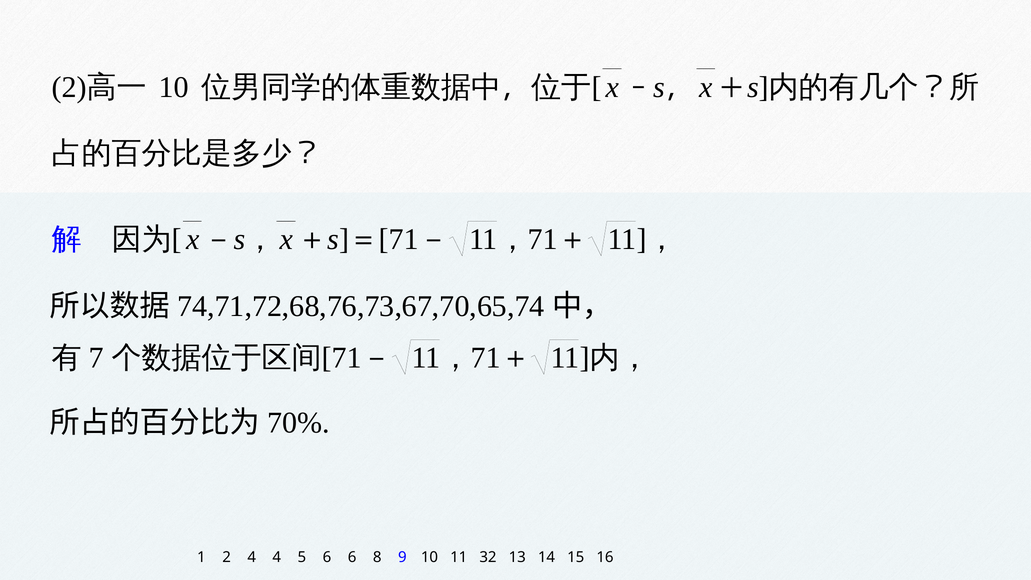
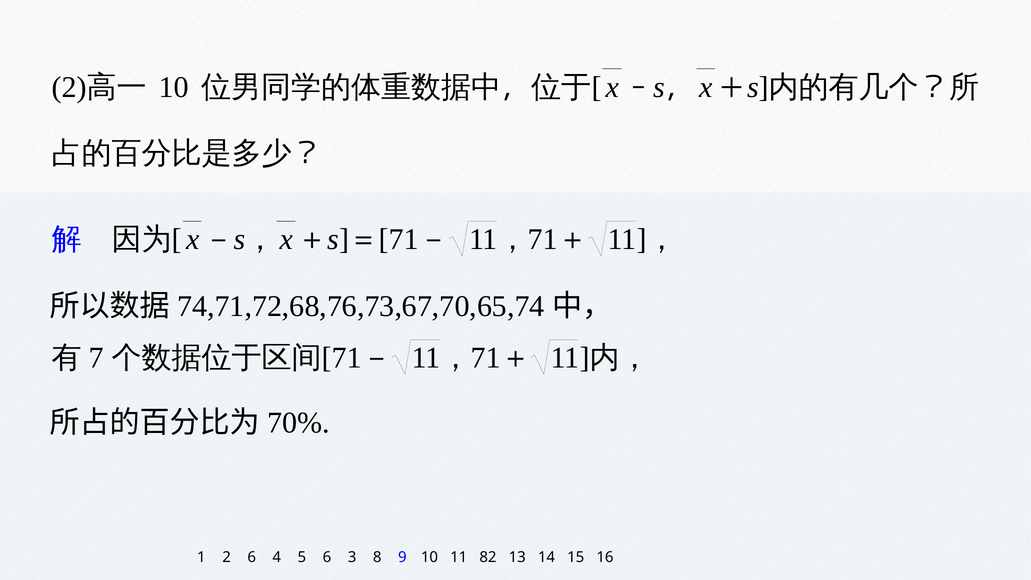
2 4: 4 -> 6
5 6: 6 -> 3
32: 32 -> 82
